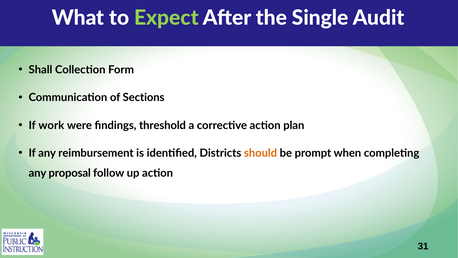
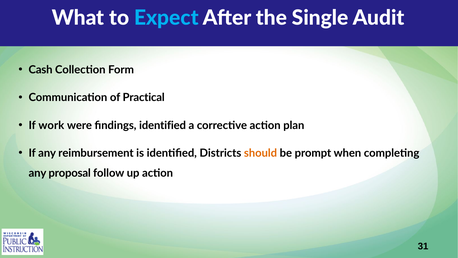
Expect colour: light green -> light blue
Shall: Shall -> Cash
Sections: Sections -> Practical
findings threshold: threshold -> identified
